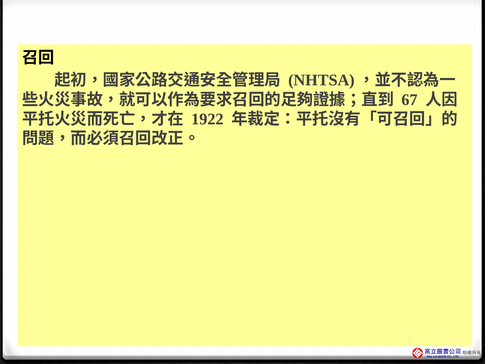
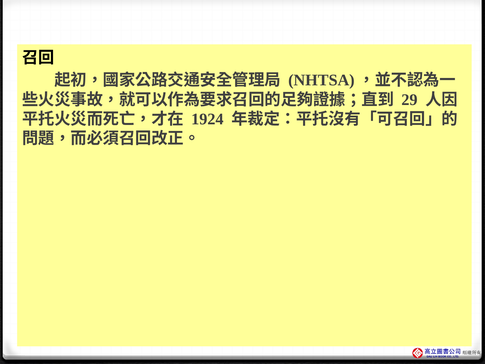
67: 67 -> 29
1922: 1922 -> 1924
